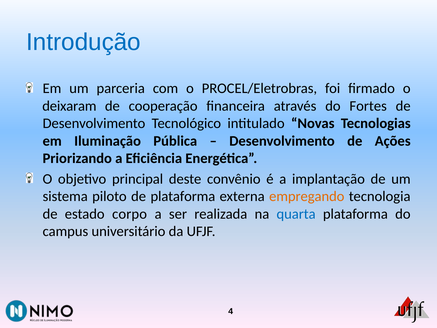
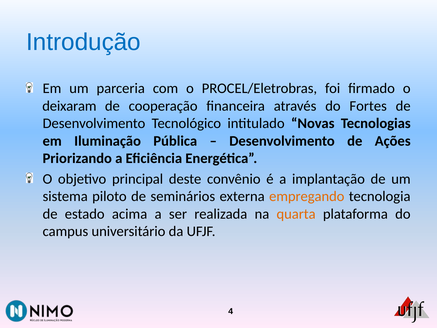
de plataforma: plataforma -> seminários
corpo: corpo -> acima
quarta colour: blue -> orange
